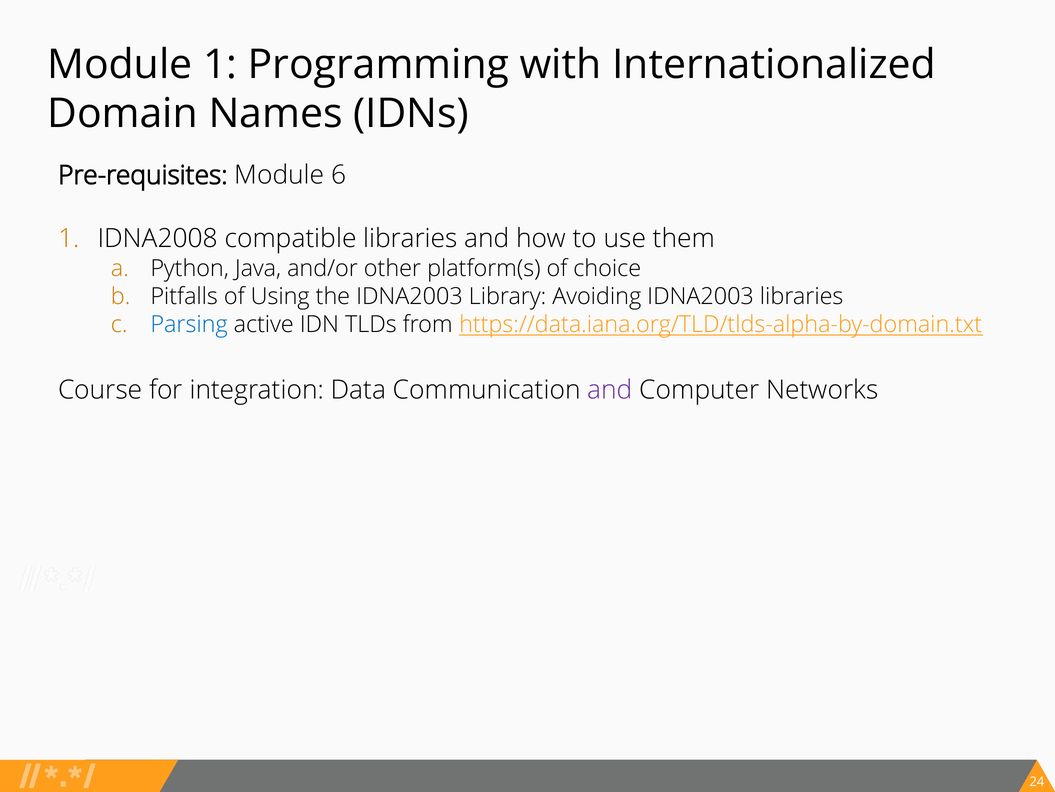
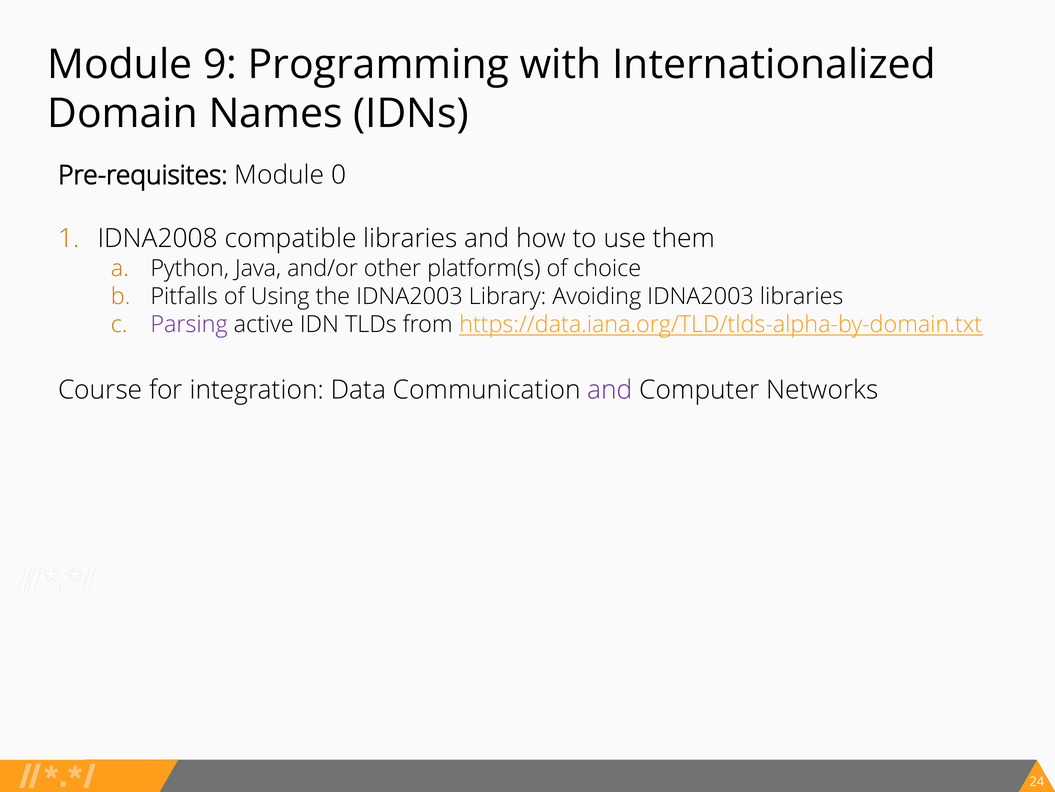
Module 1: 1 -> 9
6: 6 -> 0
Parsing colour: blue -> purple
